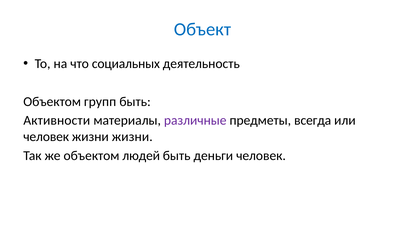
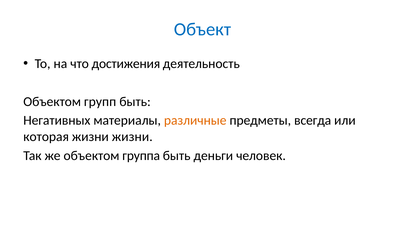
социальных: социальных -> достижения
Активности: Активности -> Негативных
различные colour: purple -> orange
человек at (46, 137): человек -> которая
людей: людей -> группа
